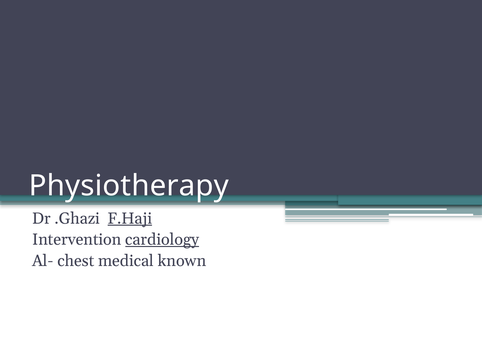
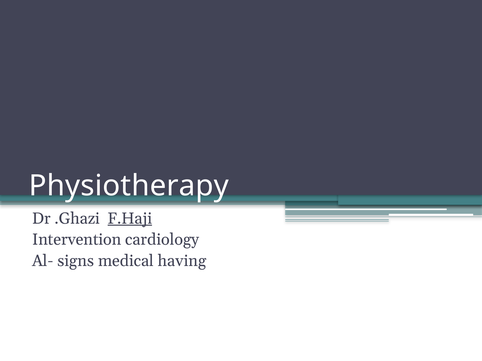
cardiology underline: present -> none
chest: chest -> signs
known: known -> having
